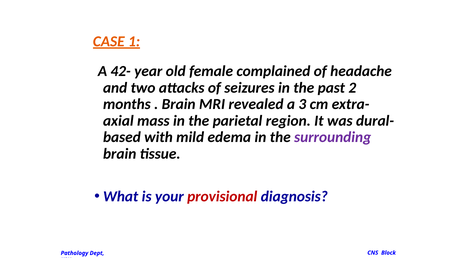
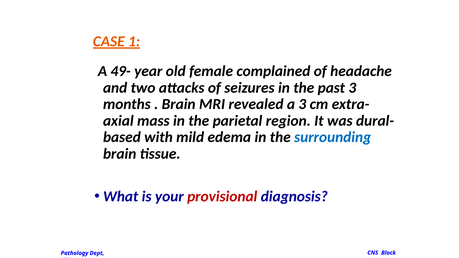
42-: 42- -> 49-
past 2: 2 -> 3
surrounding colour: purple -> blue
